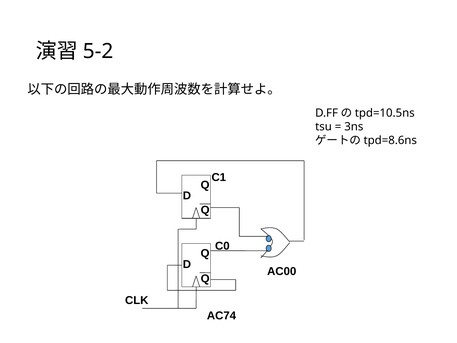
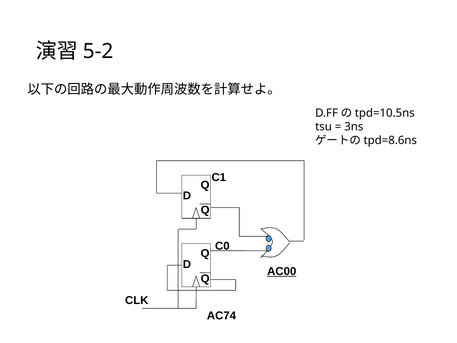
AC00 underline: none -> present
